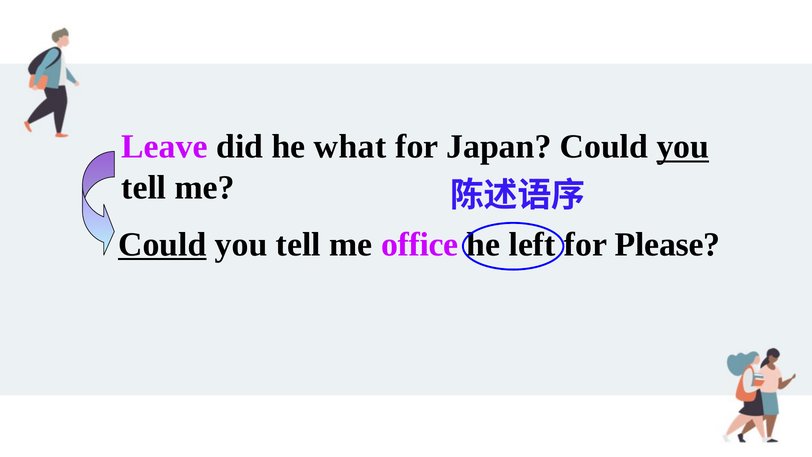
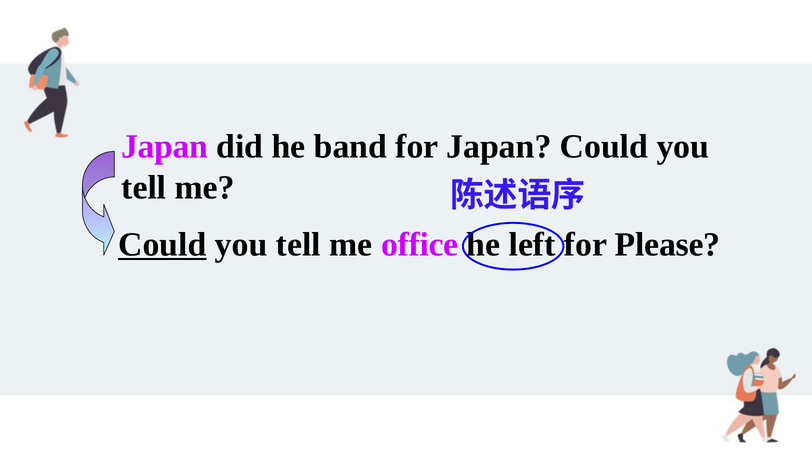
Leave at (165, 147): Leave -> Japan
what: what -> band
you at (683, 147) underline: present -> none
